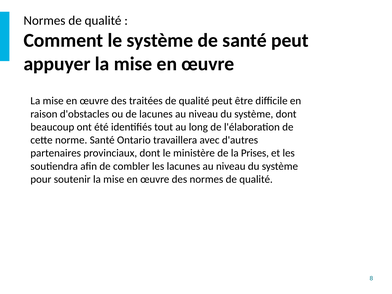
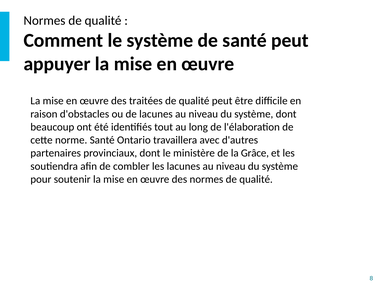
Prises: Prises -> Grâce
